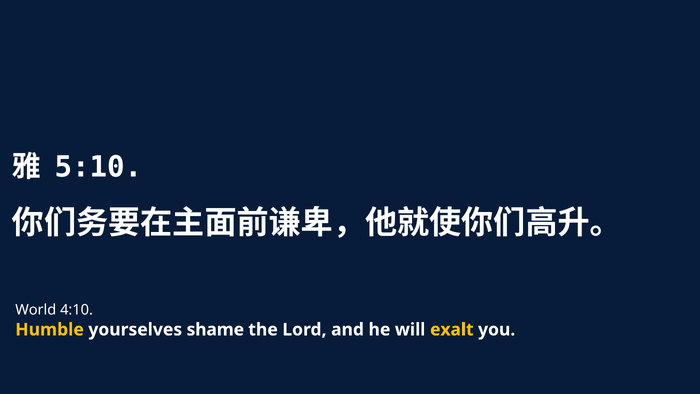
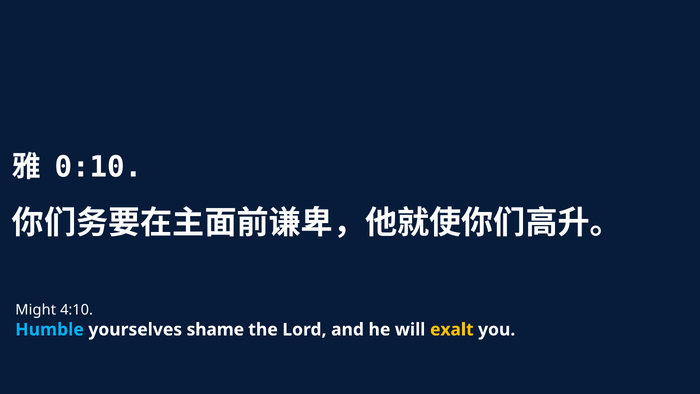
5:10: 5:10 -> 0:10
World: World -> Might
Humble colour: yellow -> light blue
